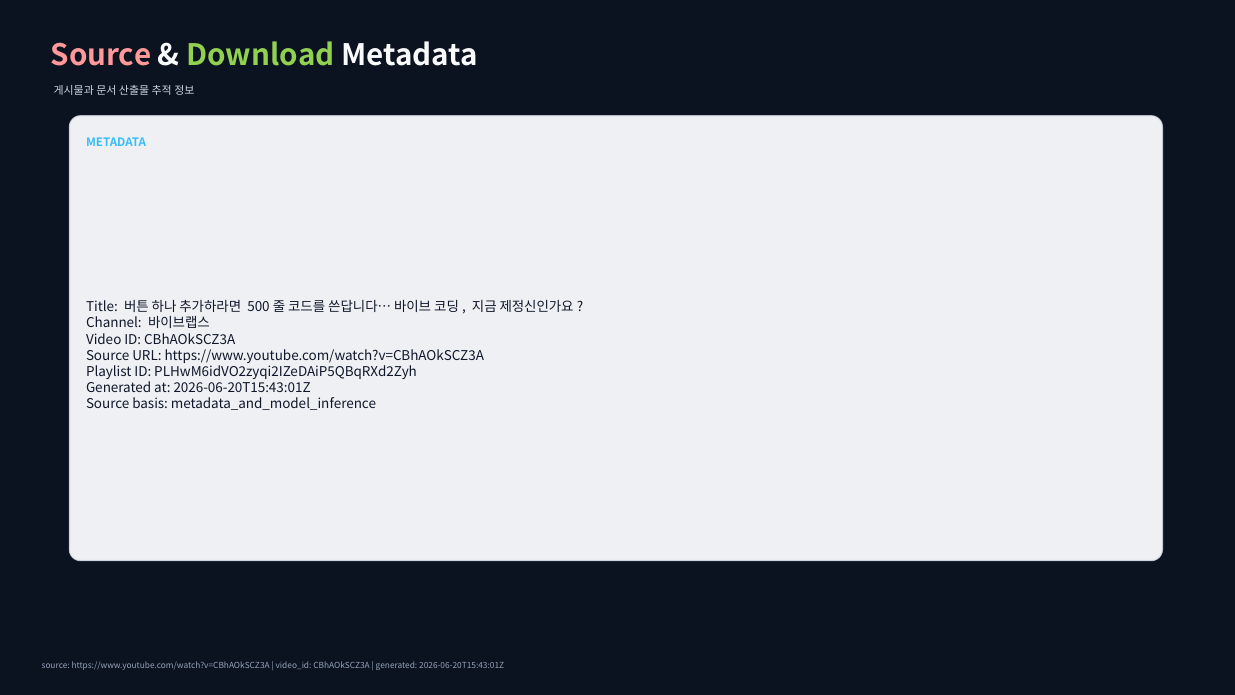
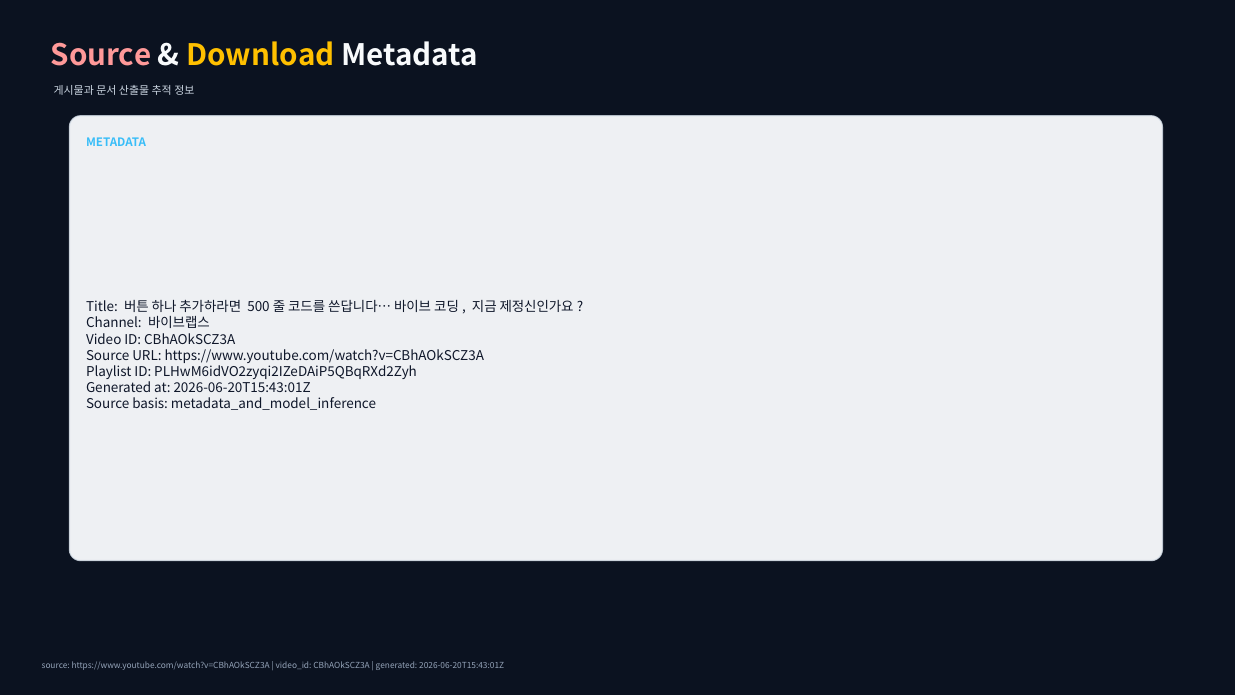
Download colour: light green -> yellow
